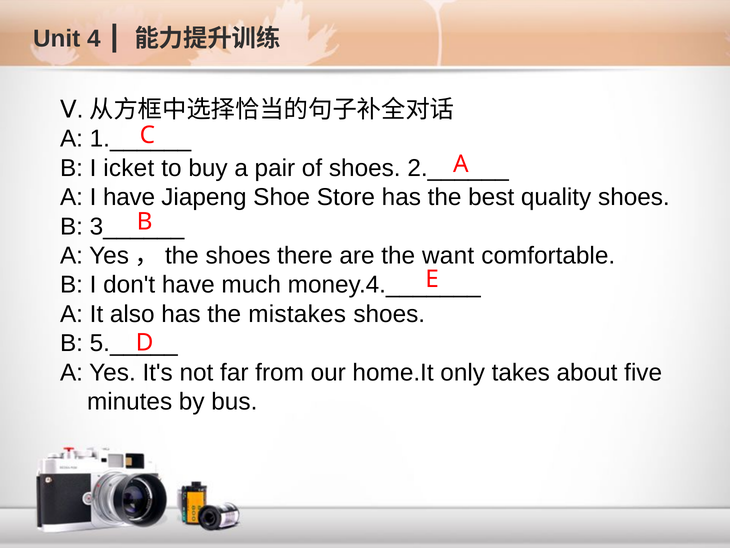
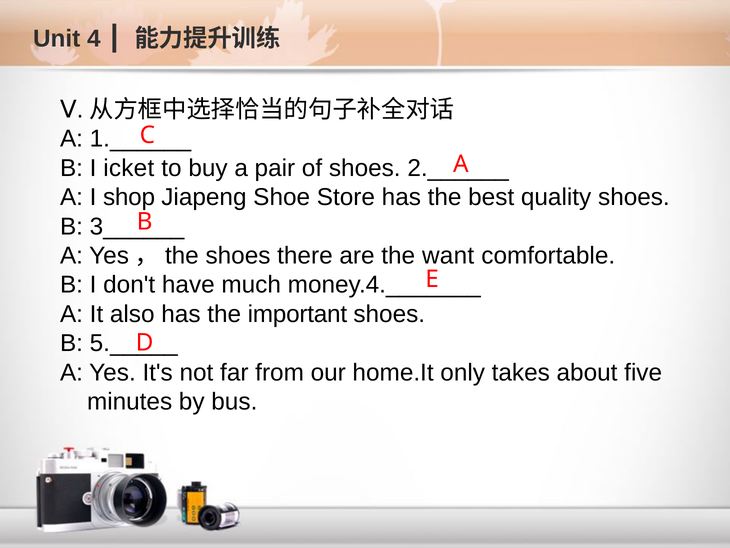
I have: have -> shop
mistakes: mistakes -> important
